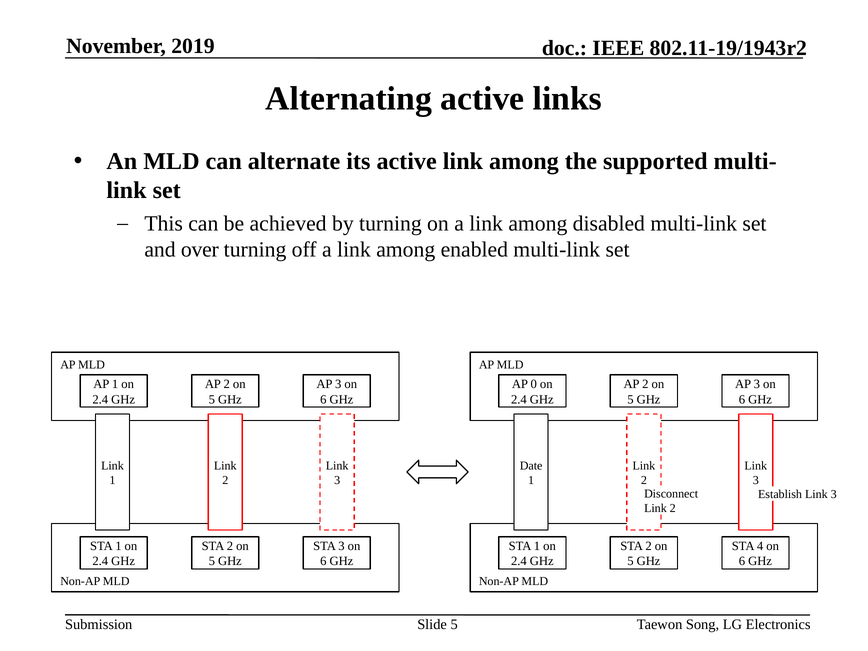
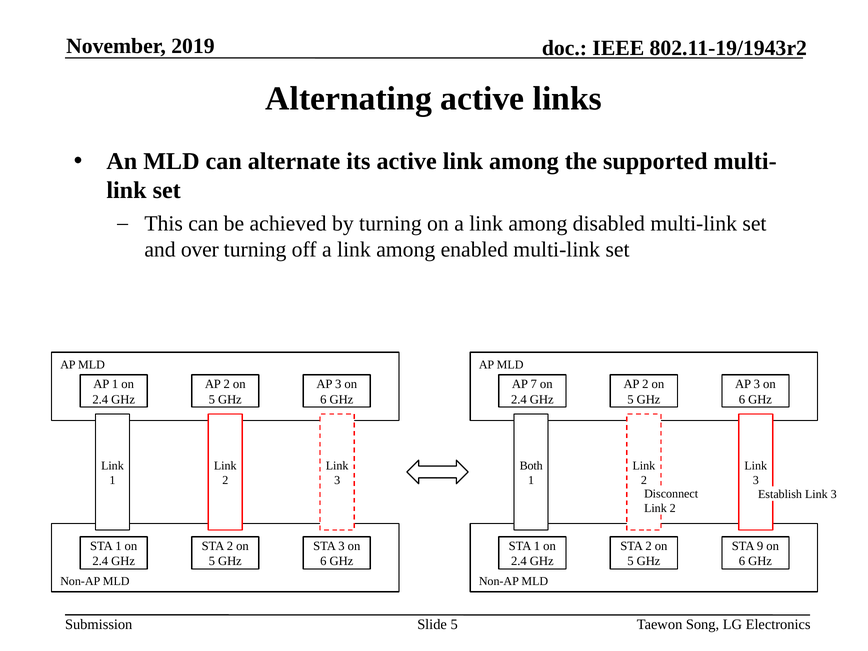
0: 0 -> 7
Date: Date -> Both
4: 4 -> 9
